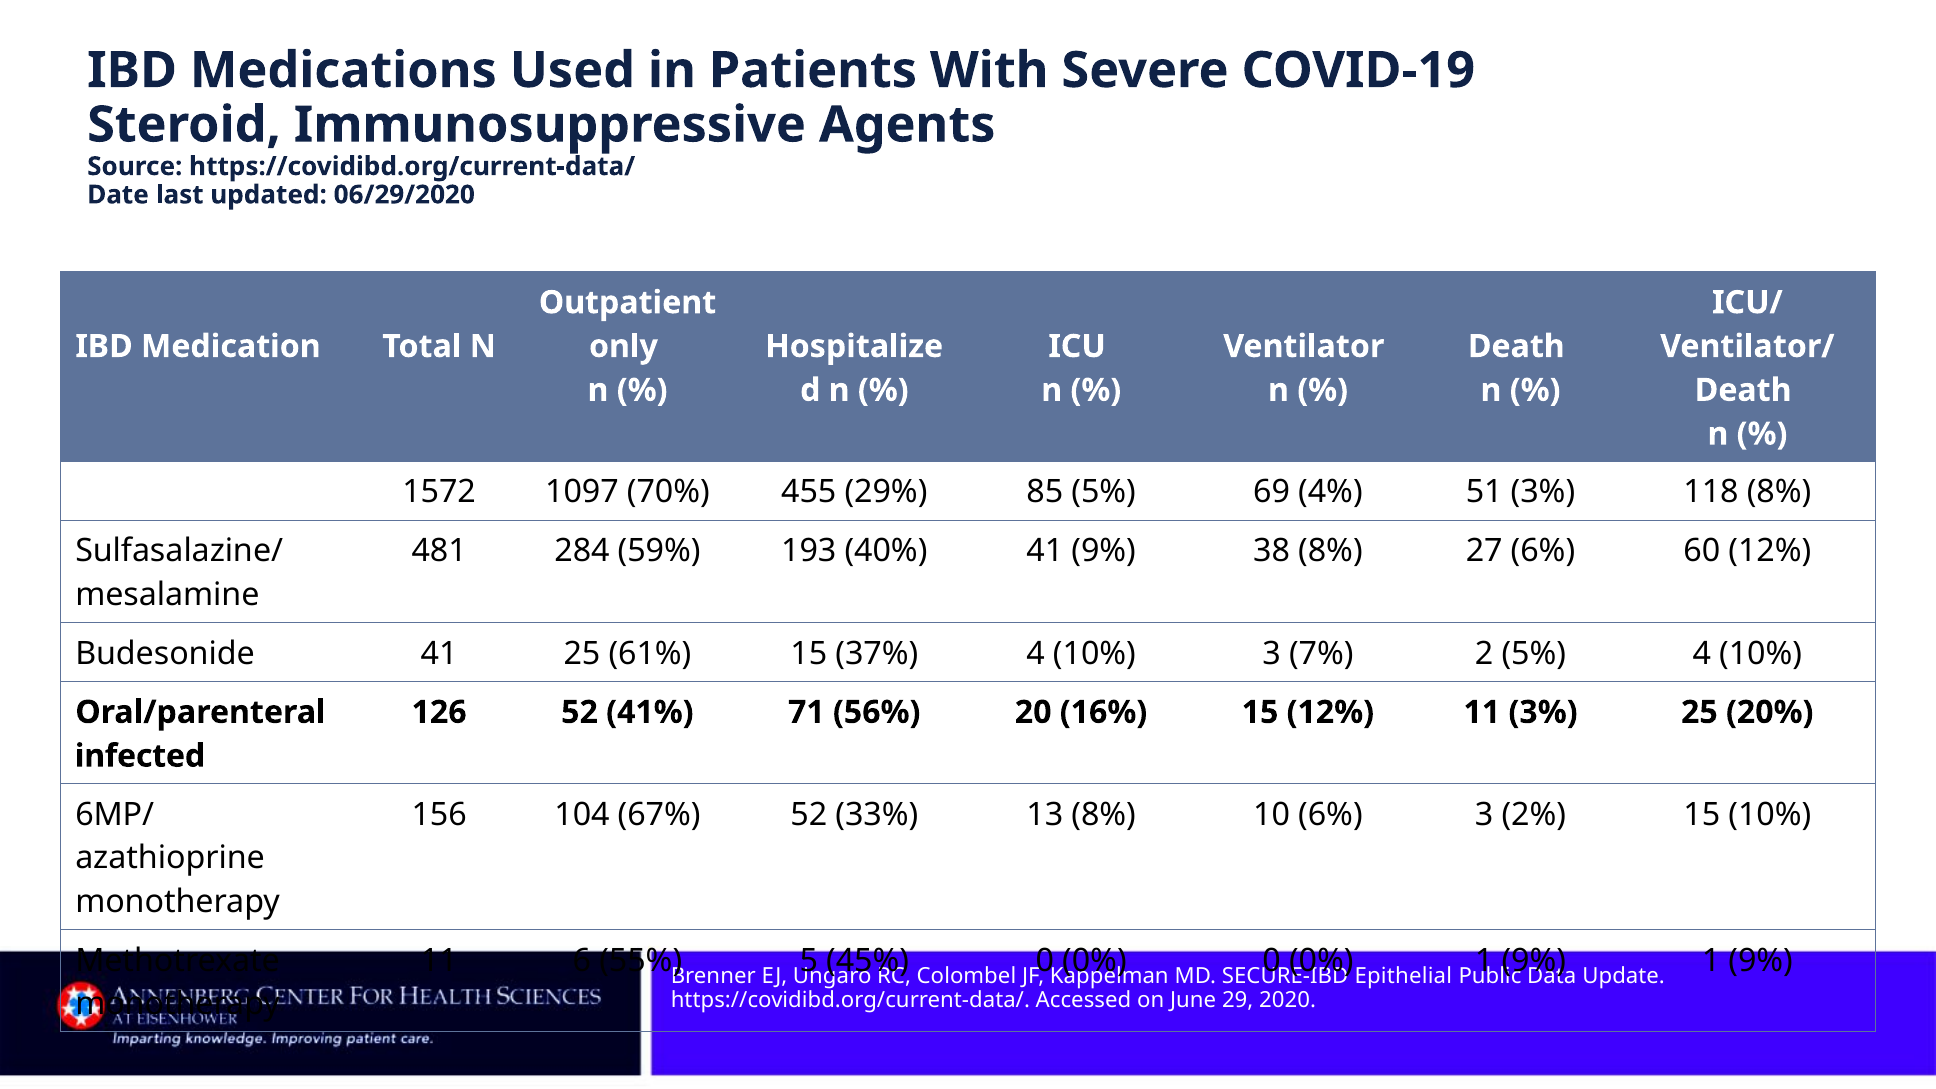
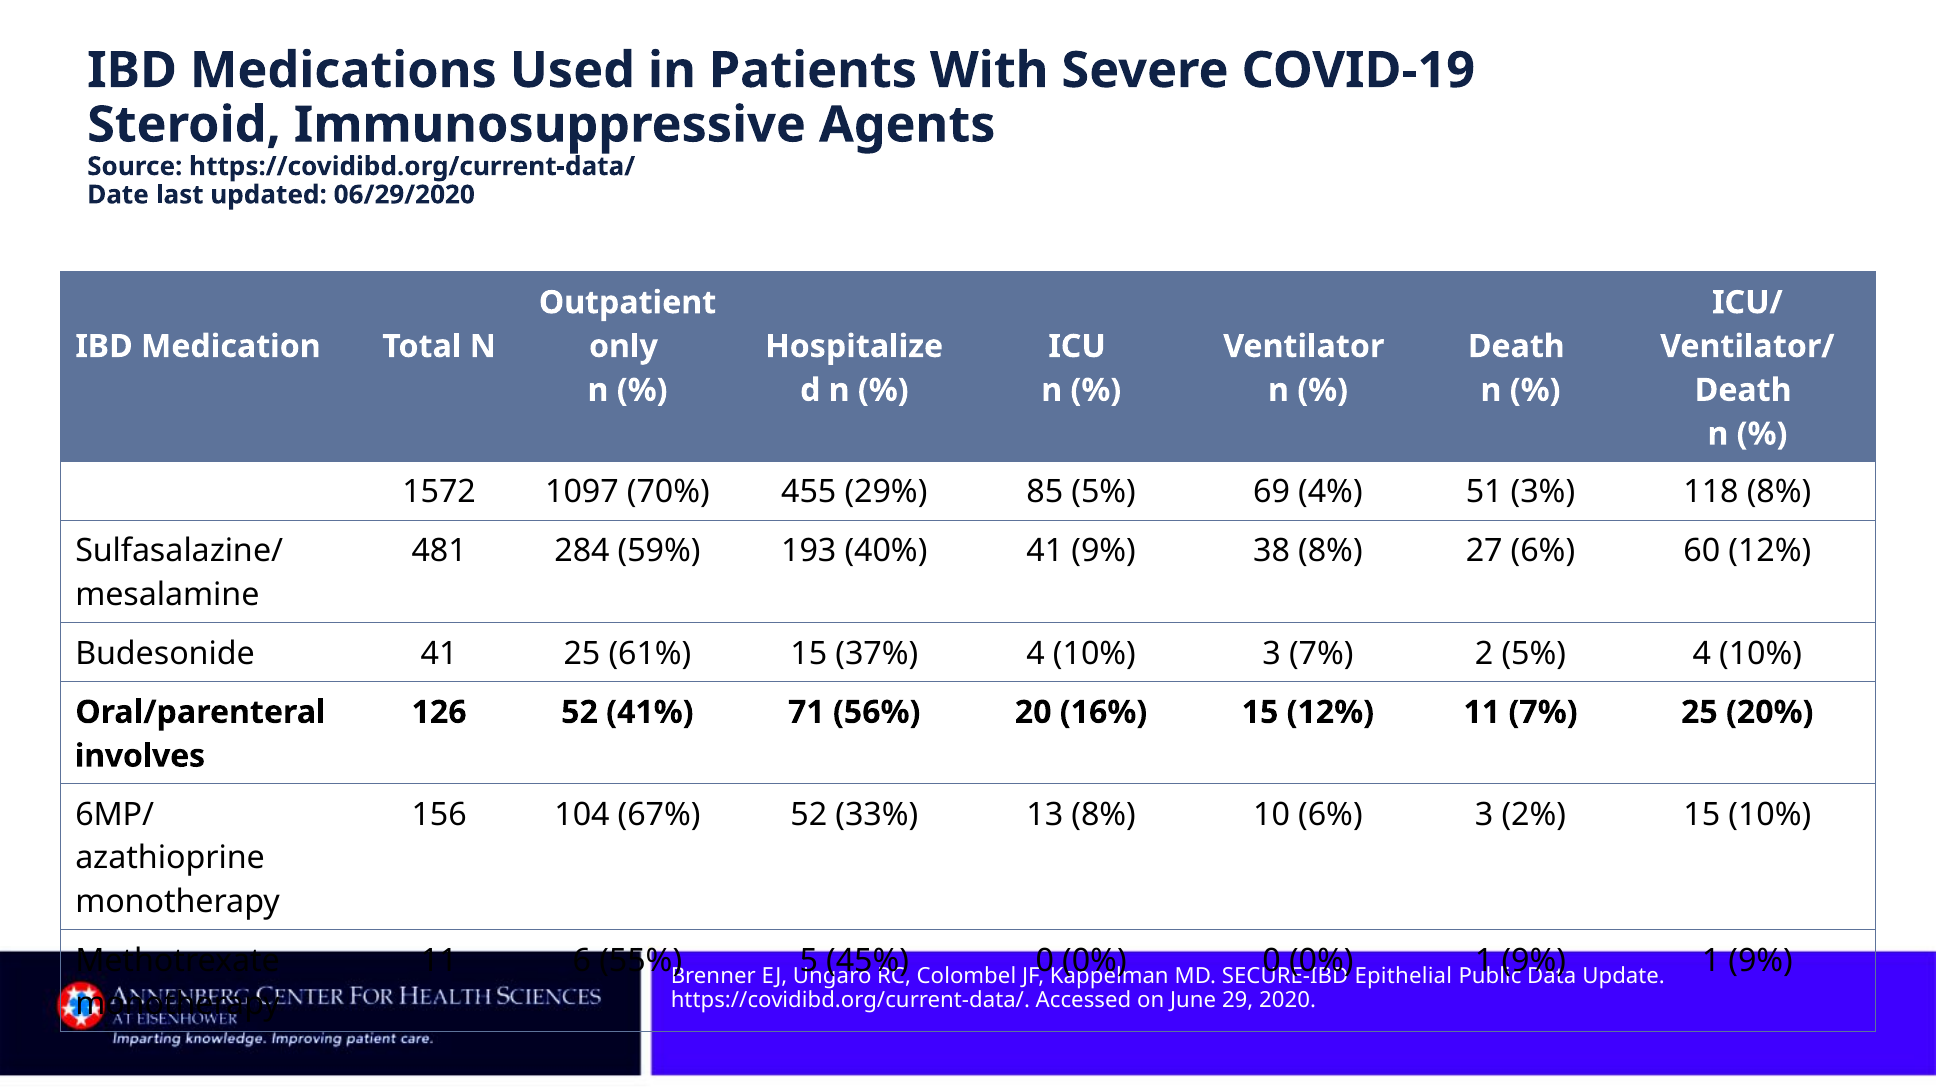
11 3%: 3% -> 7%
infected: infected -> involves
